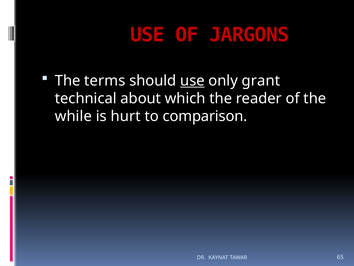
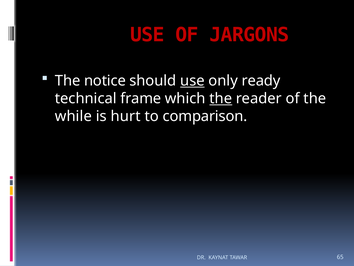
terms: terms -> notice
grant: grant -> ready
about: about -> frame
the at (221, 98) underline: none -> present
